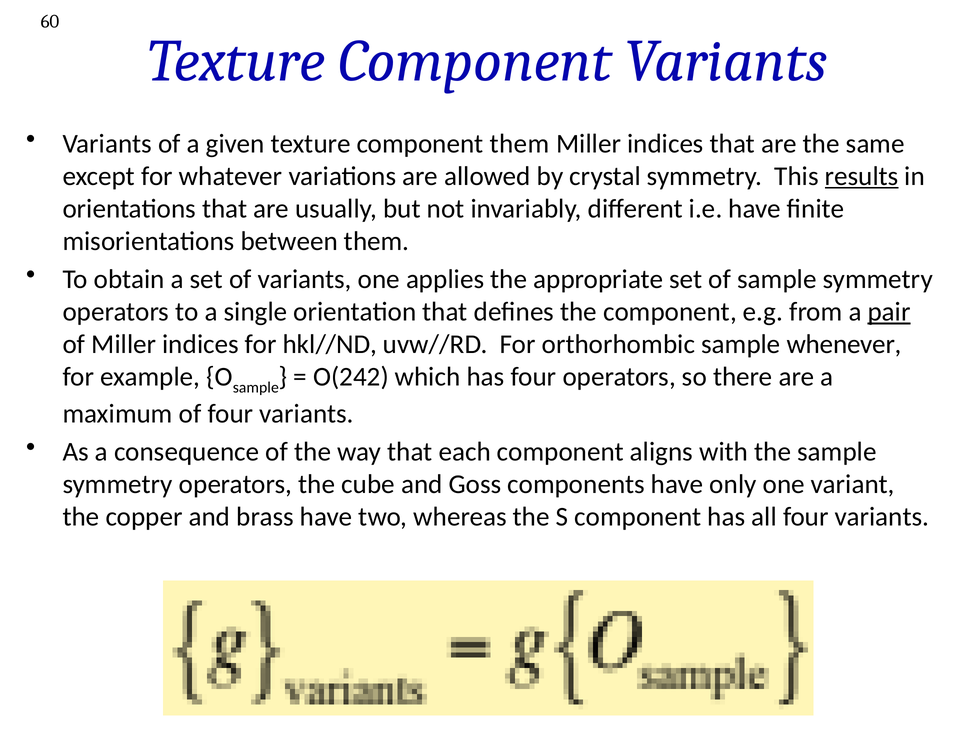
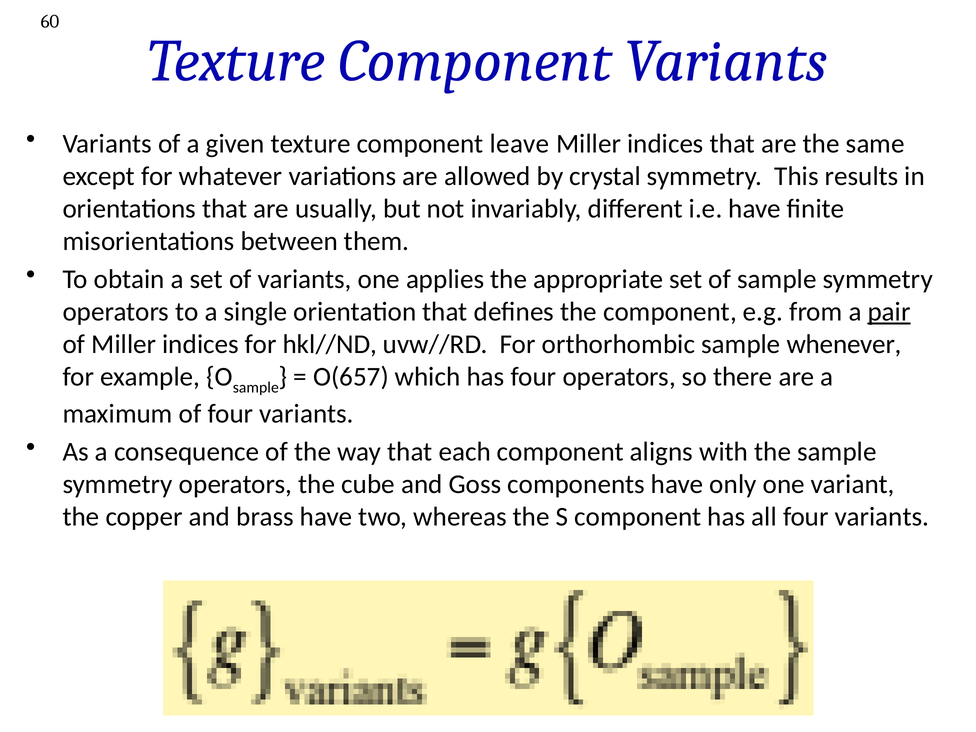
component them: them -> leave
results underline: present -> none
O(242: O(242 -> O(657
